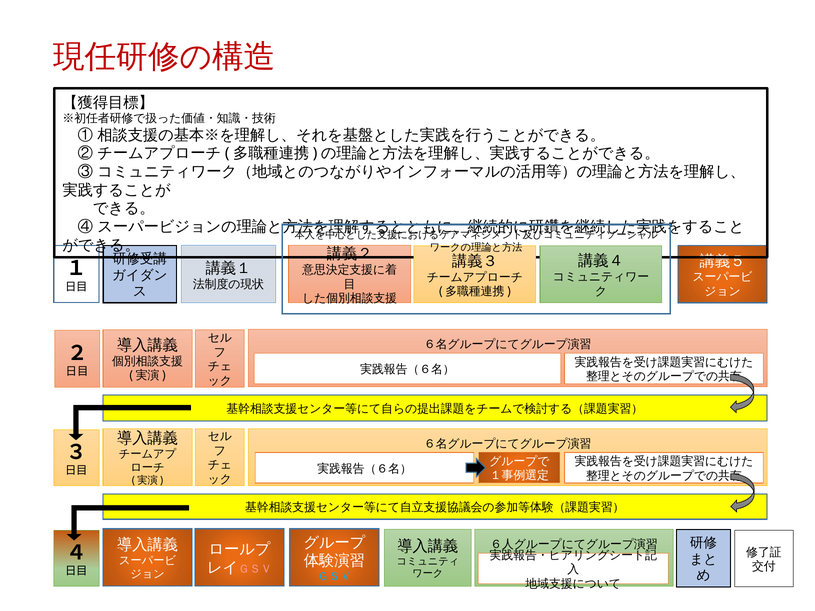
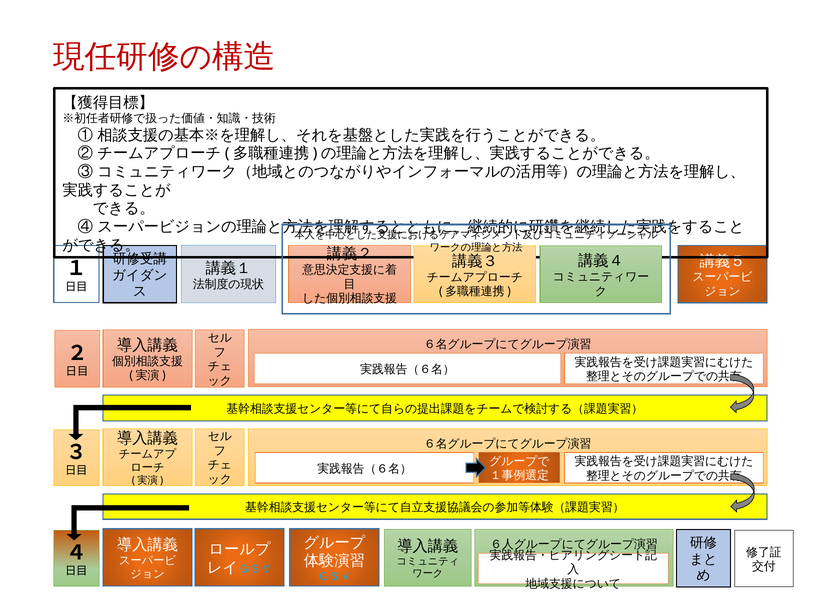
ＧＳＶ at (255, 569) colour: pink -> light blue
